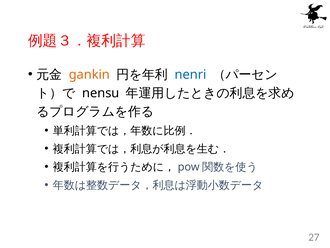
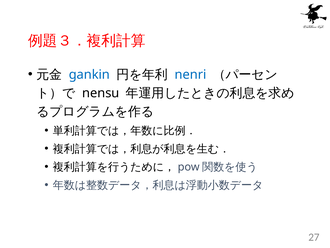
gankin colour: orange -> blue
